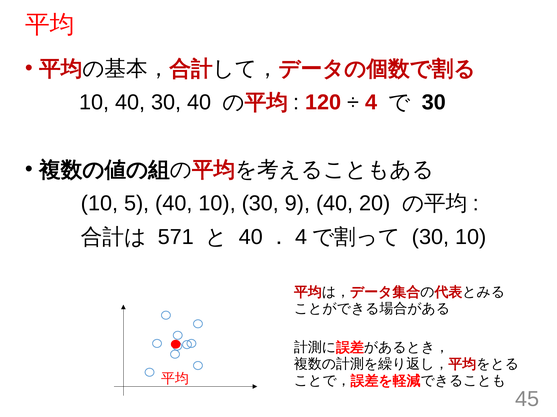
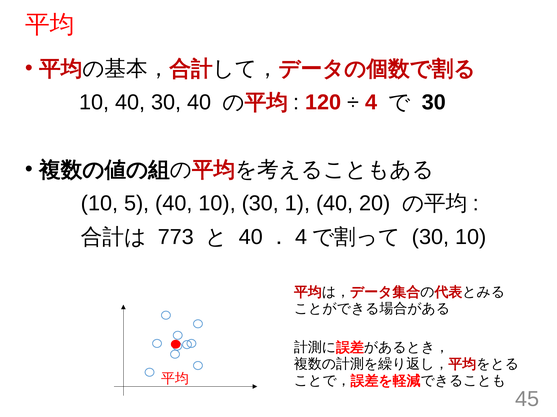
9: 9 -> 1
571: 571 -> 773
